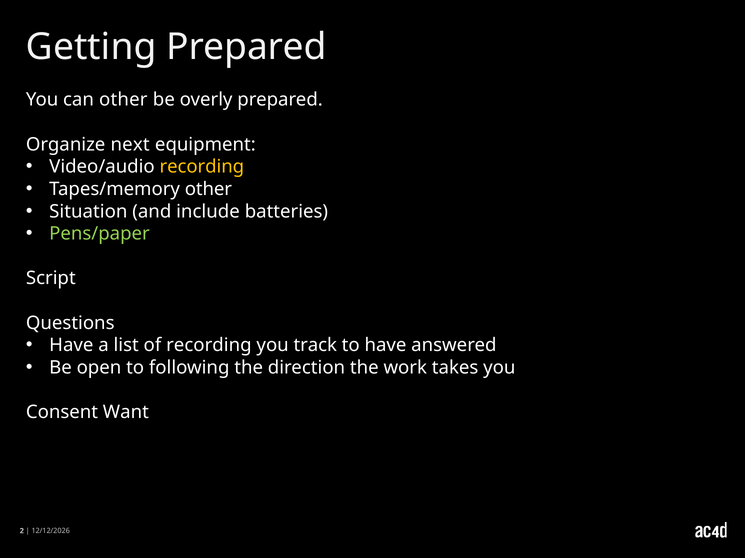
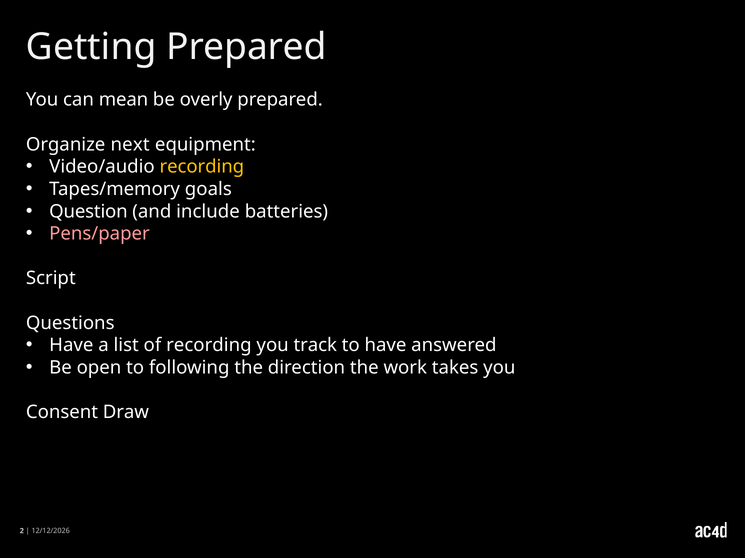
can other: other -> mean
Tapes/memory other: other -> goals
Situation: Situation -> Question
Pens/paper colour: light green -> pink
Want: Want -> Draw
